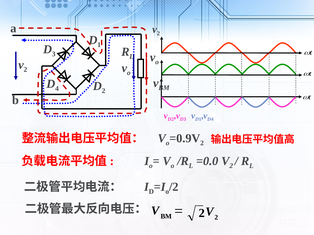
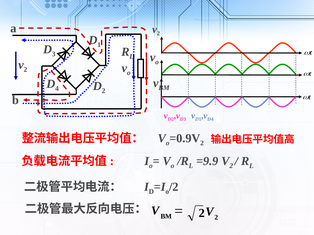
=0.0: =0.0 -> =9.9
